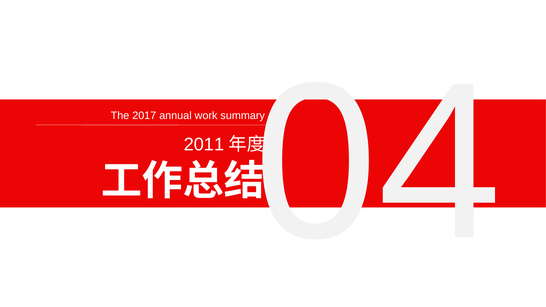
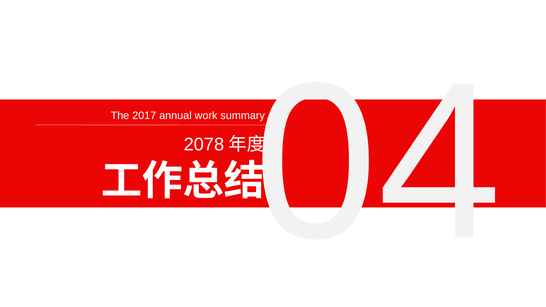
2011: 2011 -> 2078
